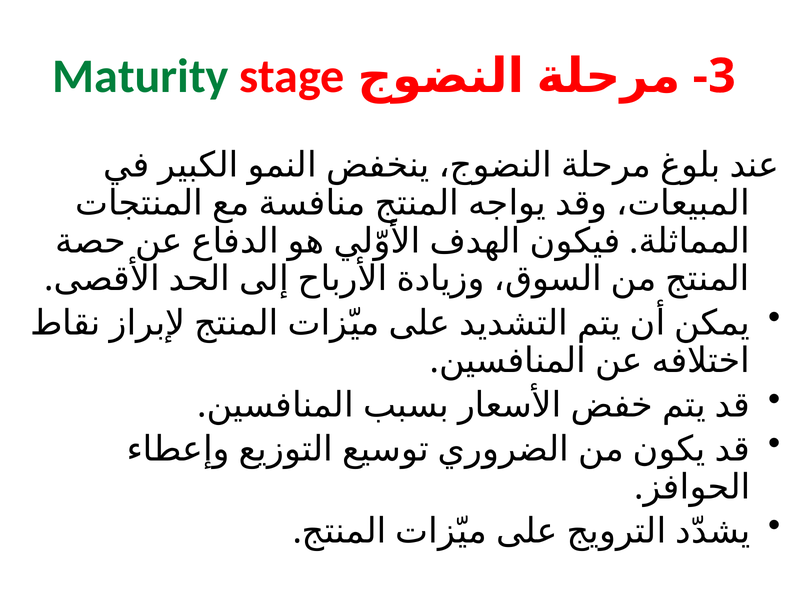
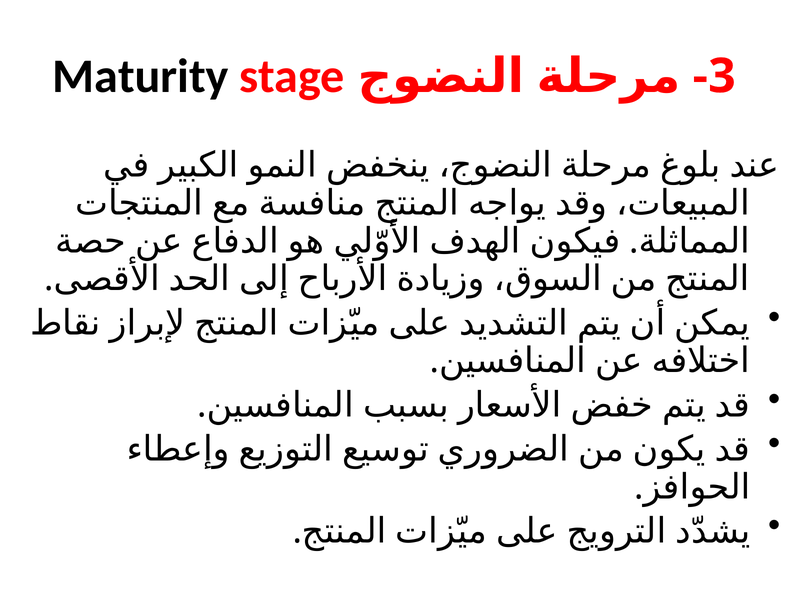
Maturity colour: green -> black
